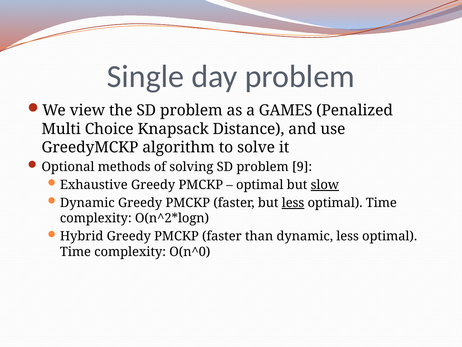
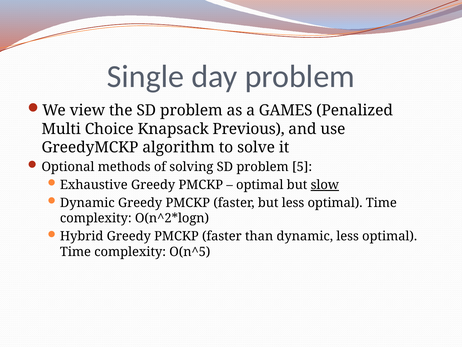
Distance: Distance -> Previous
9: 9 -> 5
less at (293, 203) underline: present -> none
O(n^0: O(n^0 -> O(n^5
